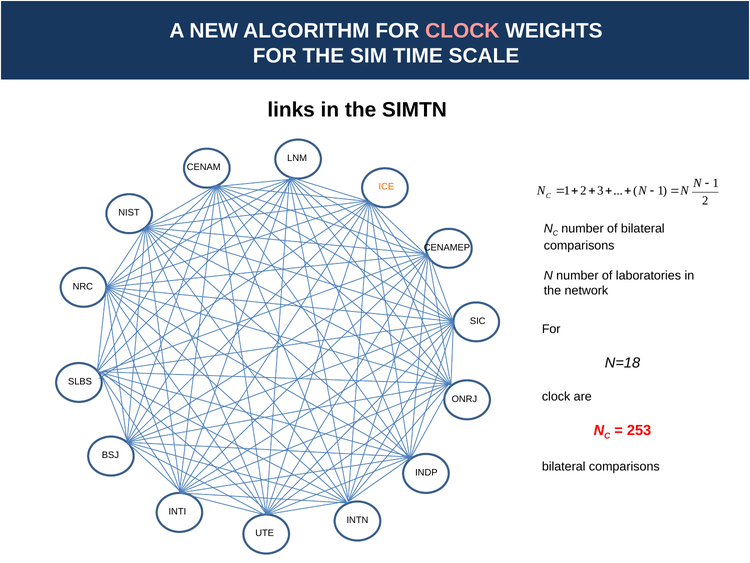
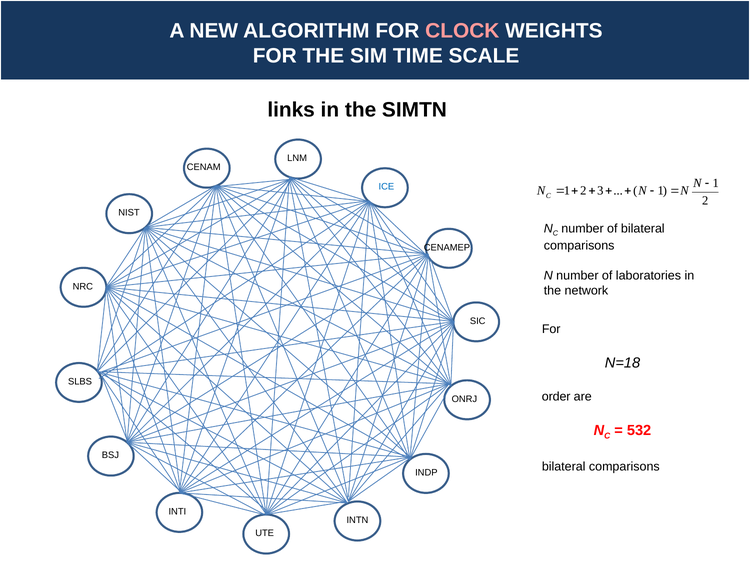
ICE colour: orange -> blue
clock at (556, 396): clock -> order
253: 253 -> 532
